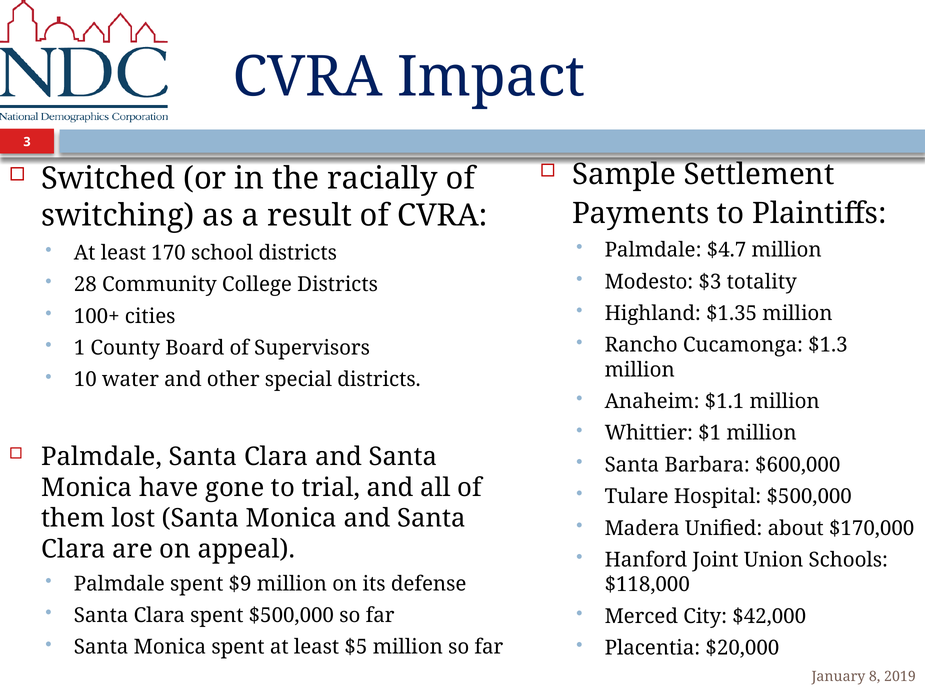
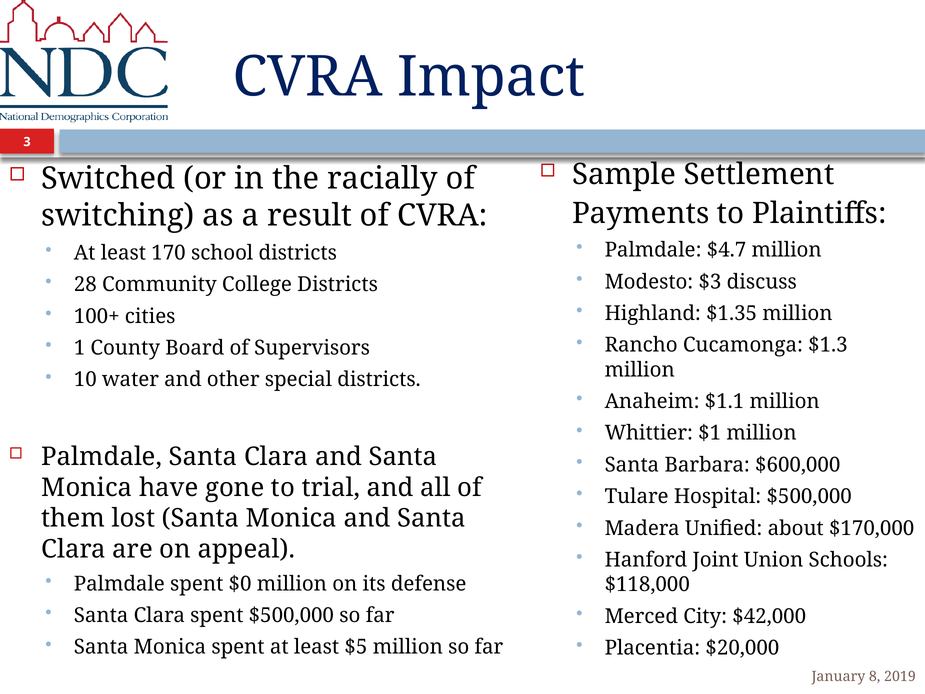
totality: totality -> discuss
$9: $9 -> $0
